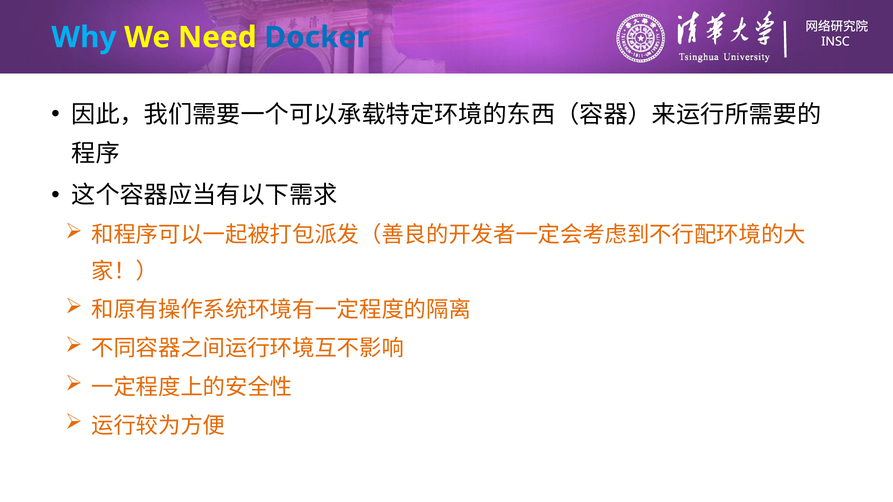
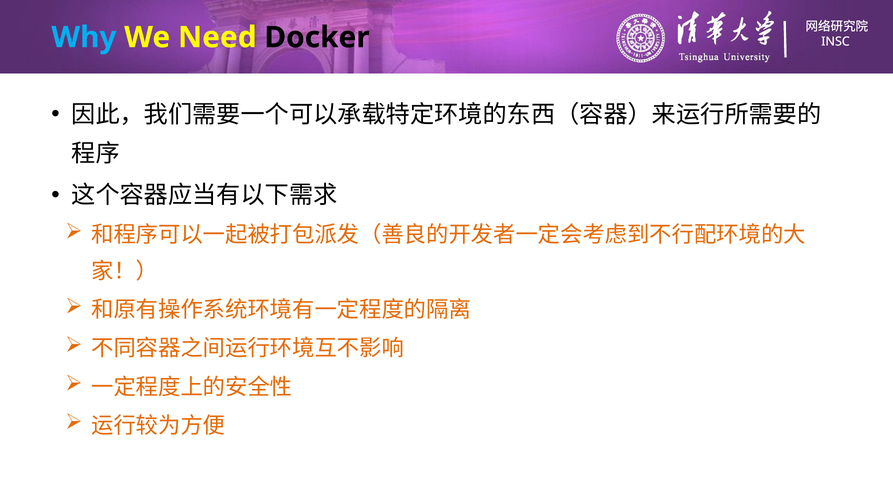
Docker colour: blue -> black
